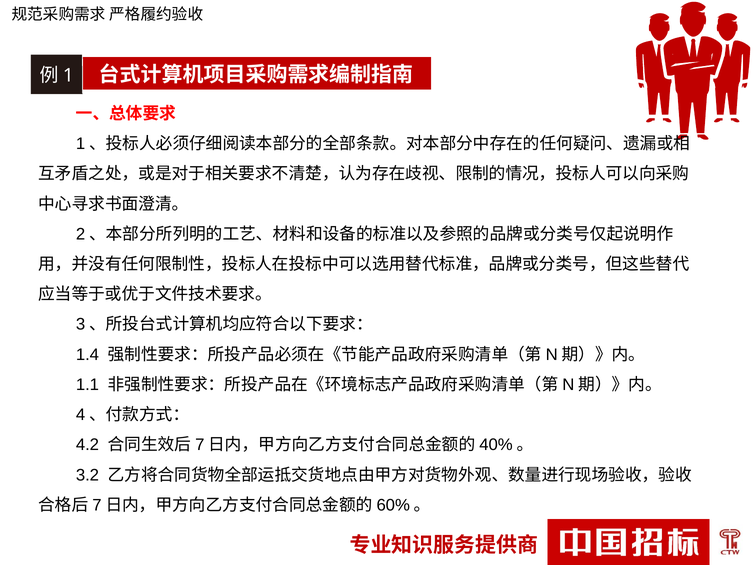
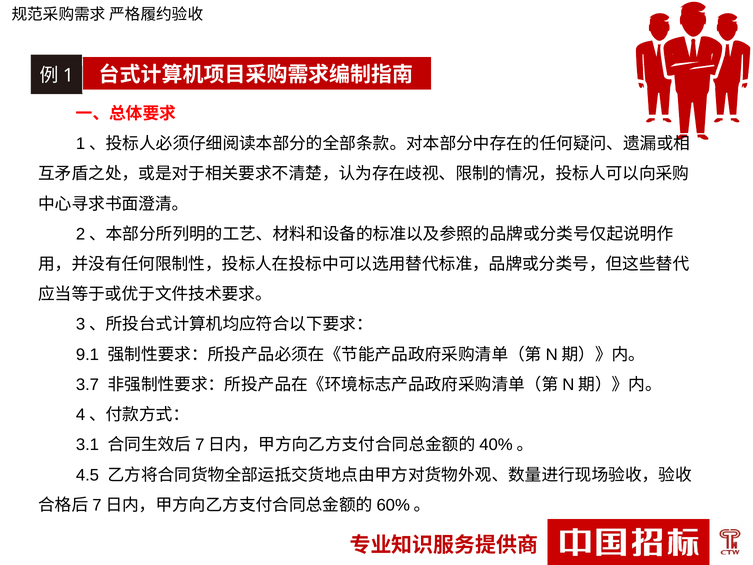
1.4: 1.4 -> 9.1
1.1: 1.1 -> 3.7
4.2: 4.2 -> 3.1
3.2: 3.2 -> 4.5
